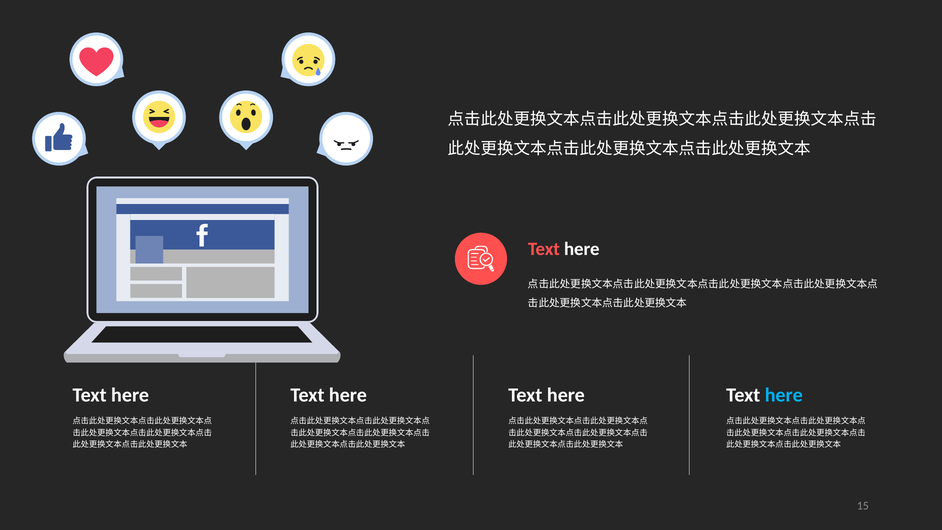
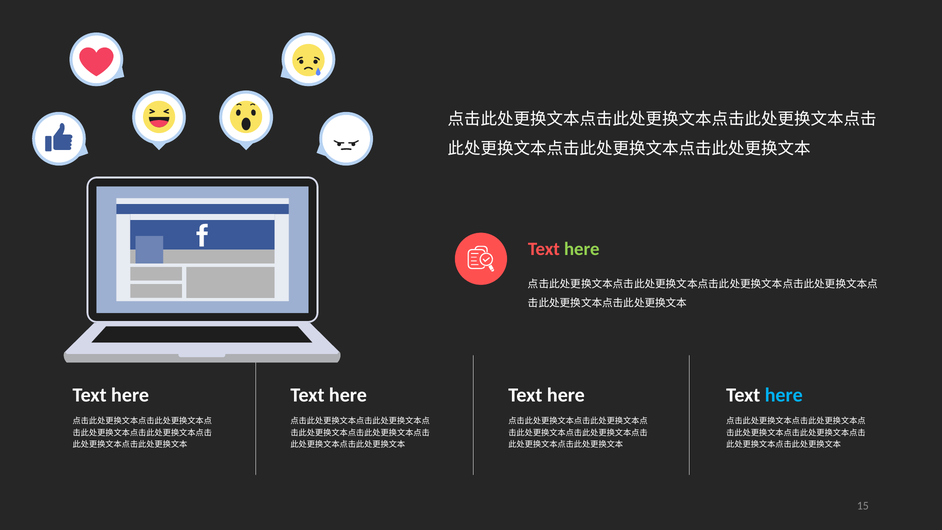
here at (582, 249) colour: white -> light green
